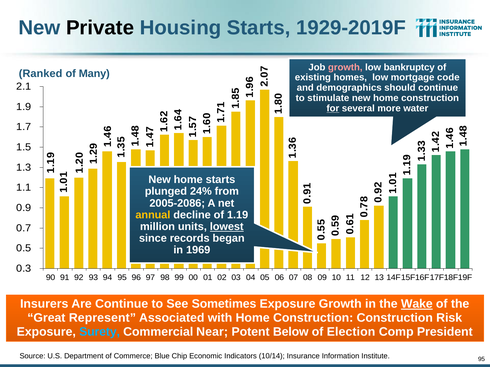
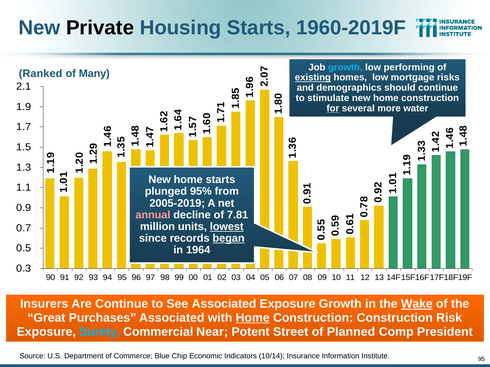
1929-2019F: 1929-2019F -> 1960-2019F
growth at (345, 67) colour: pink -> light blue
bankruptcy: bankruptcy -> performing
existing underline: none -> present
code: code -> risks
24%: 24% -> 95%
2005-2086: 2005-2086 -> 2005-2019
annual colour: yellow -> pink
1.19: 1.19 -> 7.81
began underline: none -> present
1969: 1969 -> 1964
See Sometimes: Sometimes -> Associated
Represent: Represent -> Purchases
Home at (253, 318) underline: none -> present
Below: Below -> Street
Election: Election -> Planned
